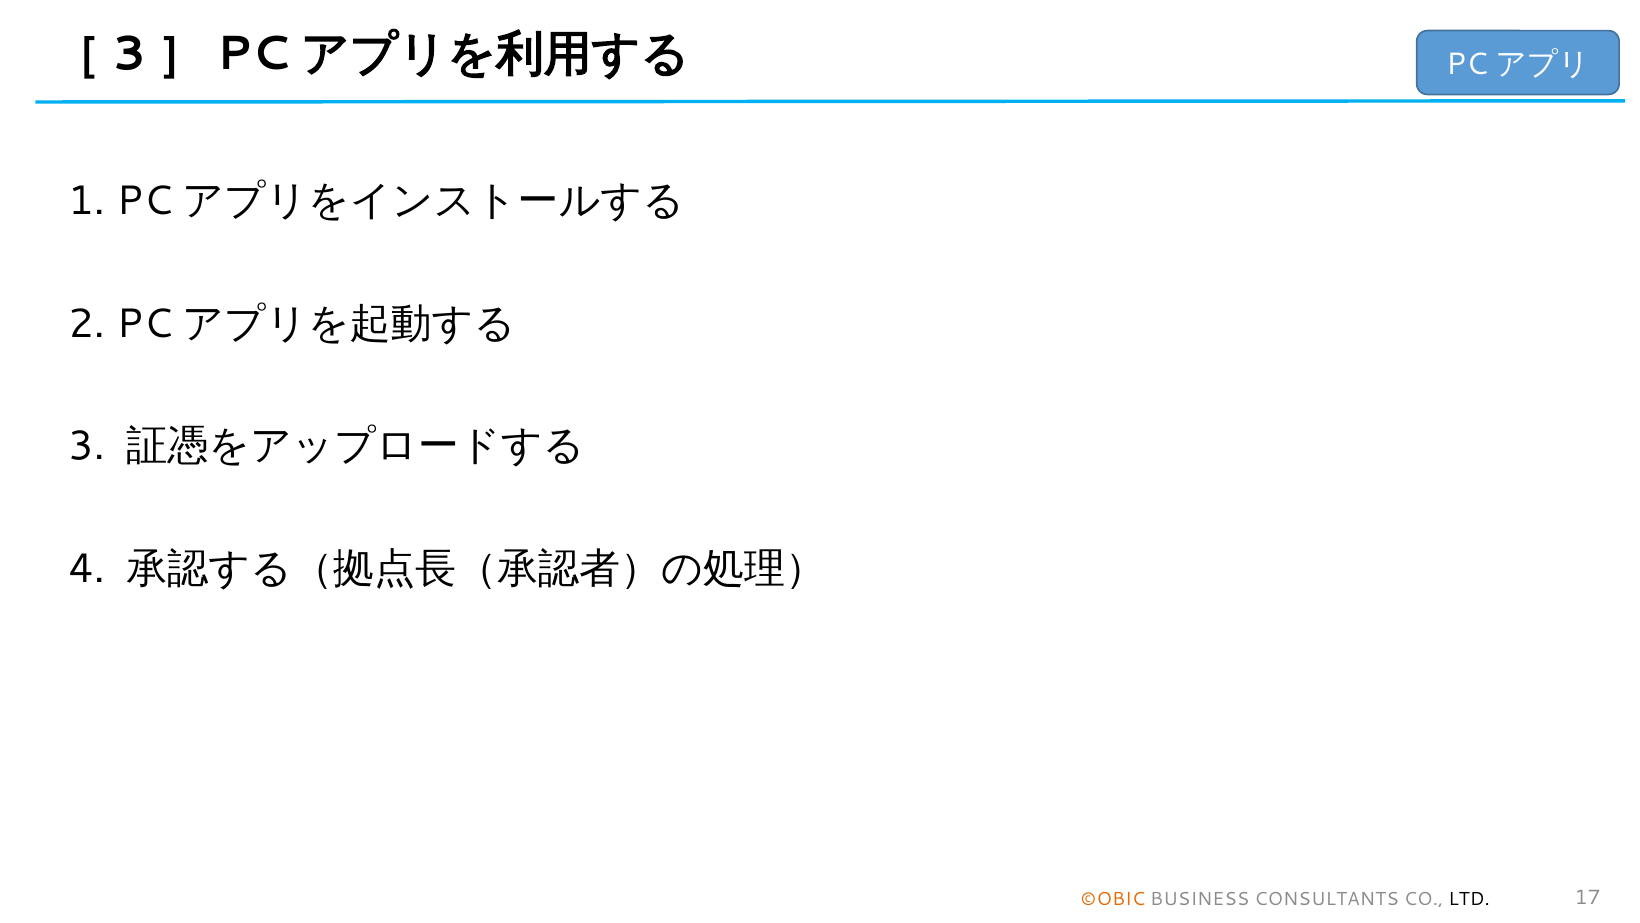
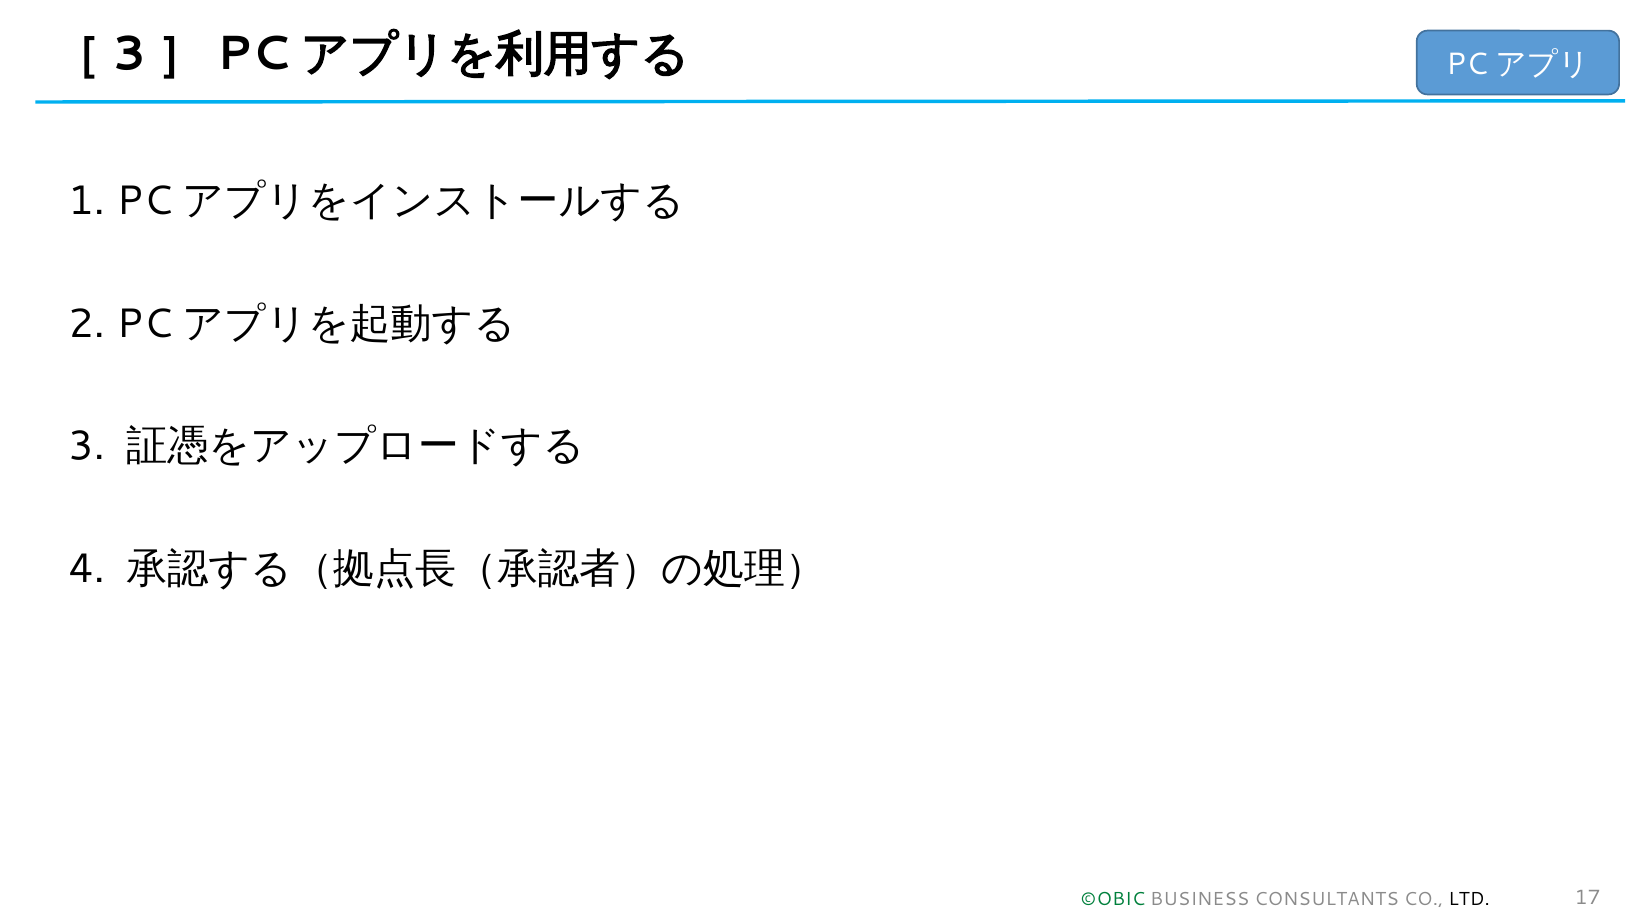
©OBIC colour: orange -> green
